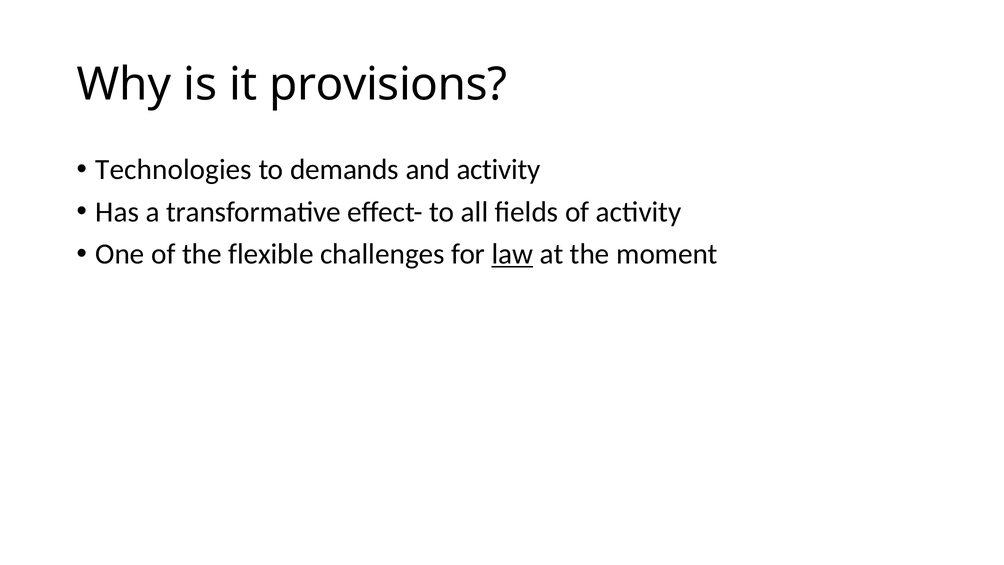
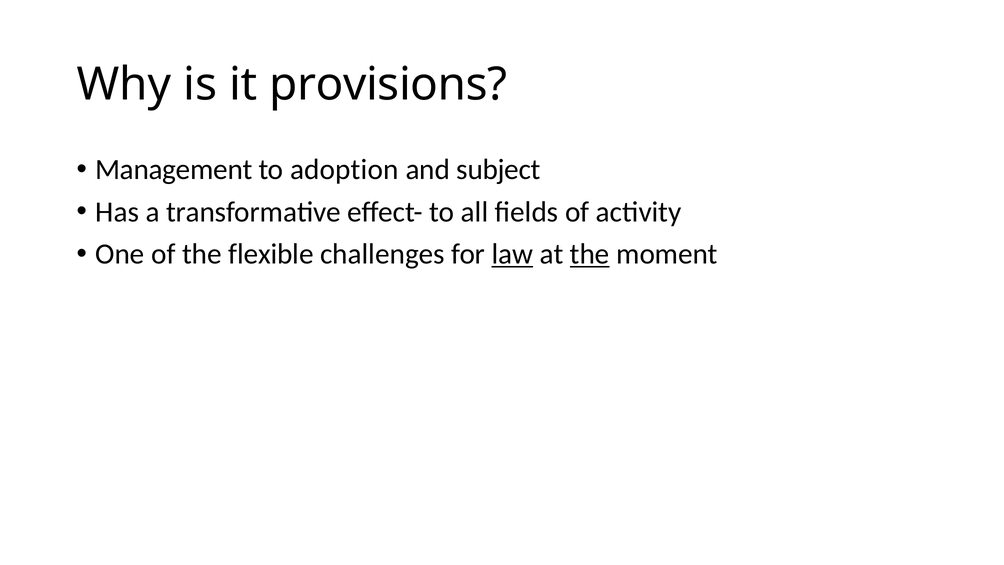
Technologies: Technologies -> Management
demands: demands -> adoption
and activity: activity -> subject
the at (590, 254) underline: none -> present
